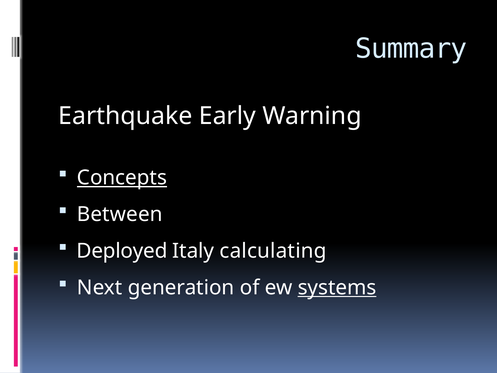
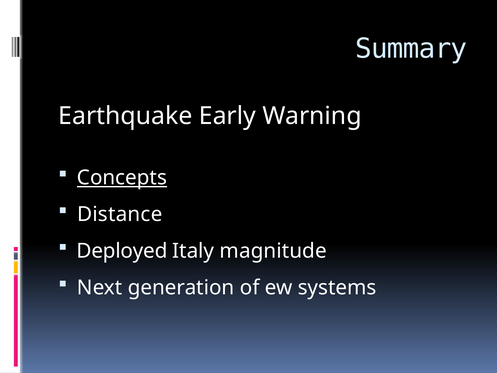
Between: Between -> Distance
calculating: calculating -> magnitude
systems underline: present -> none
